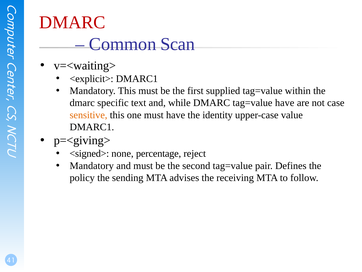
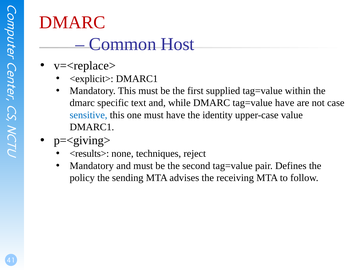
Scan: Scan -> Host
v=<waiting>: v=<waiting> -> v=<replace>
sensitive colour: orange -> blue
<signed>: <signed> -> <results>
percentage: percentage -> techniques
